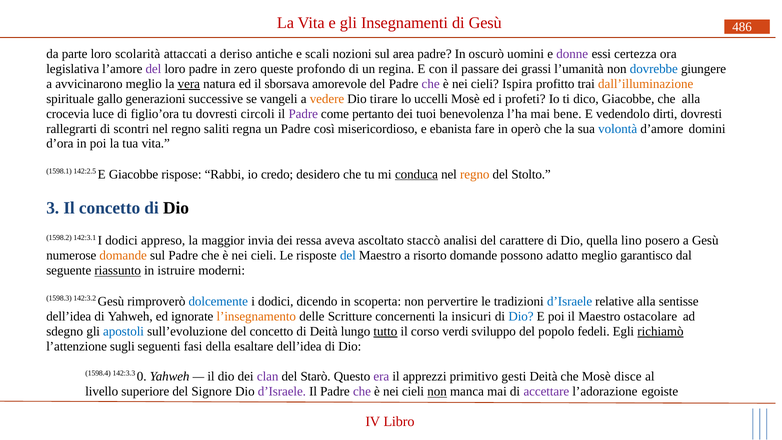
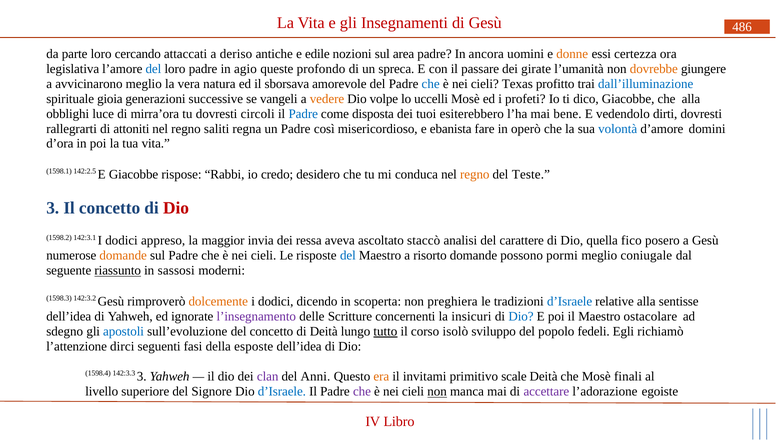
scolarità: scolarità -> cercando
scali: scali -> edile
oscurò: oscurò -> ancora
donne colour: purple -> orange
del at (153, 69) colour: purple -> blue
zero: zero -> agio
regina: regina -> spreca
grassi: grassi -> girate
dovrebbe colour: blue -> orange
vera underline: present -> none
che at (431, 84) colour: purple -> blue
Ispira: Ispira -> Texas
dall’illuminazione colour: orange -> blue
gallo: gallo -> gioia
tirare: tirare -> volpe
crocevia: crocevia -> obblighi
figlio’ora: figlio’ora -> mirra’ora
Padre at (303, 114) colour: purple -> blue
pertanto: pertanto -> disposta
benevolenza: benevolenza -> esiterebbero
scontri: scontri -> attoniti
conduca underline: present -> none
Stolto: Stolto -> Teste
Dio at (176, 208) colour: black -> red
lino: lino -> fico
adatto: adatto -> pormi
garantisco: garantisco -> coniugale
istruire: istruire -> sassosi
dolcemente colour: blue -> orange
pervertire: pervertire -> preghiera
l’insegnamento colour: orange -> purple
verdi: verdi -> isolò
richiamò underline: present -> none
sugli: sugli -> dirci
esaltare: esaltare -> esposte
142:3.3 0: 0 -> 3
Starò: Starò -> Anni
era colour: purple -> orange
apprezzi: apprezzi -> invitami
gesti: gesti -> scale
disce: disce -> finali
d’Israele at (282, 392) colour: purple -> blue
